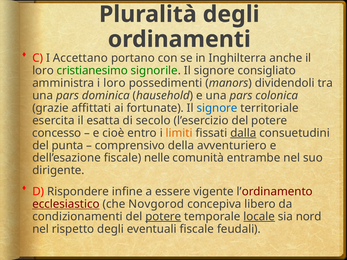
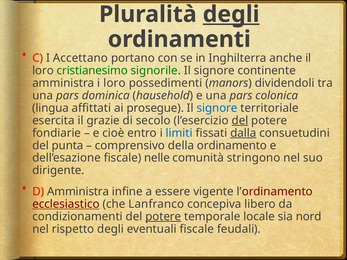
degli at (231, 14) underline: none -> present
consigliato: consigliato -> continente
grazie: grazie -> lingua
fortunate: fortunate -> prosegue
esatta: esatta -> grazie
del at (240, 121) underline: none -> present
concesso: concesso -> fondiarie
limiti colour: orange -> blue
avventuriero: avventuriero -> ordinamento
entrambe: entrambe -> stringono
D Rispondere: Rispondere -> Amministra
Novgorod: Novgorod -> Lanfranco
locale underline: present -> none
